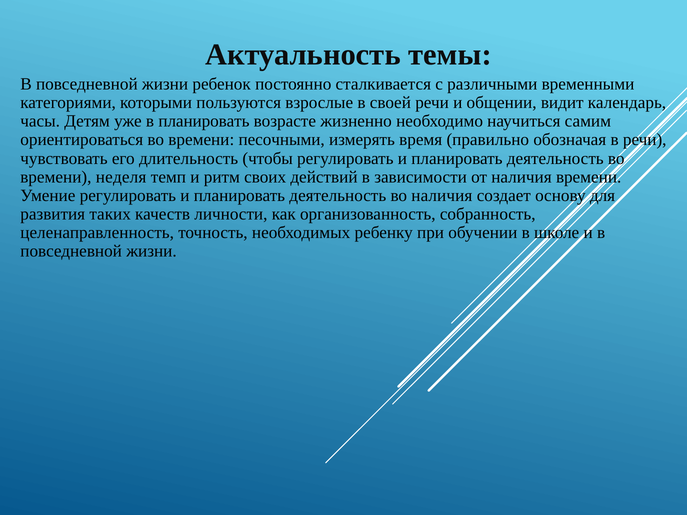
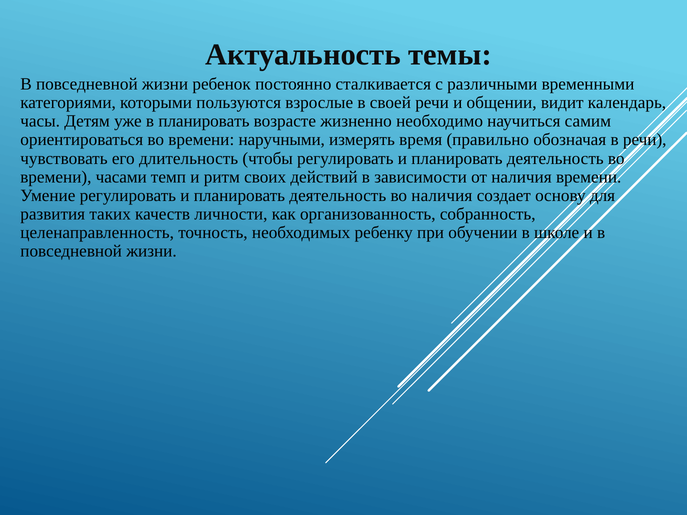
песочными: песочными -> наручными
неделя: неделя -> часами
